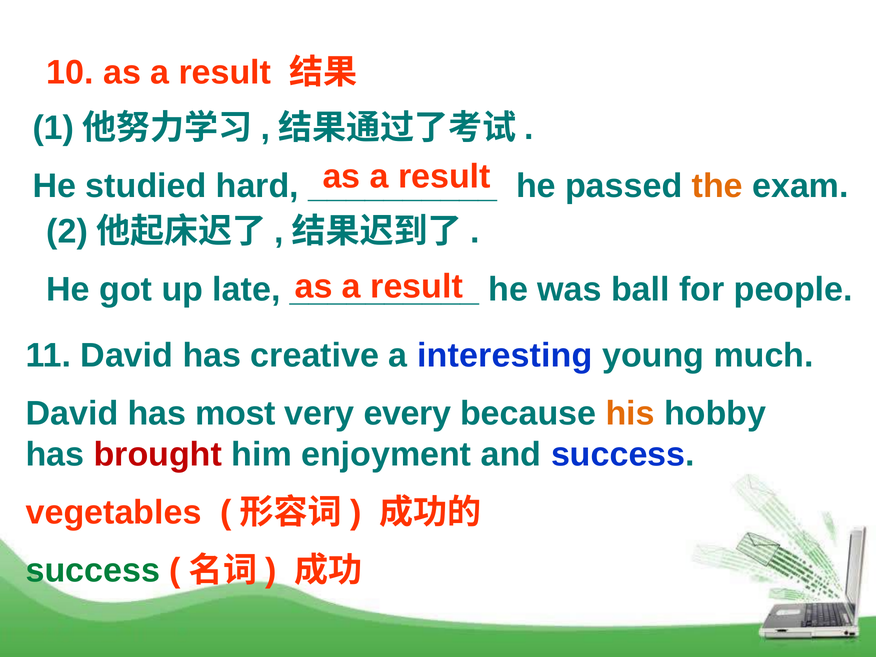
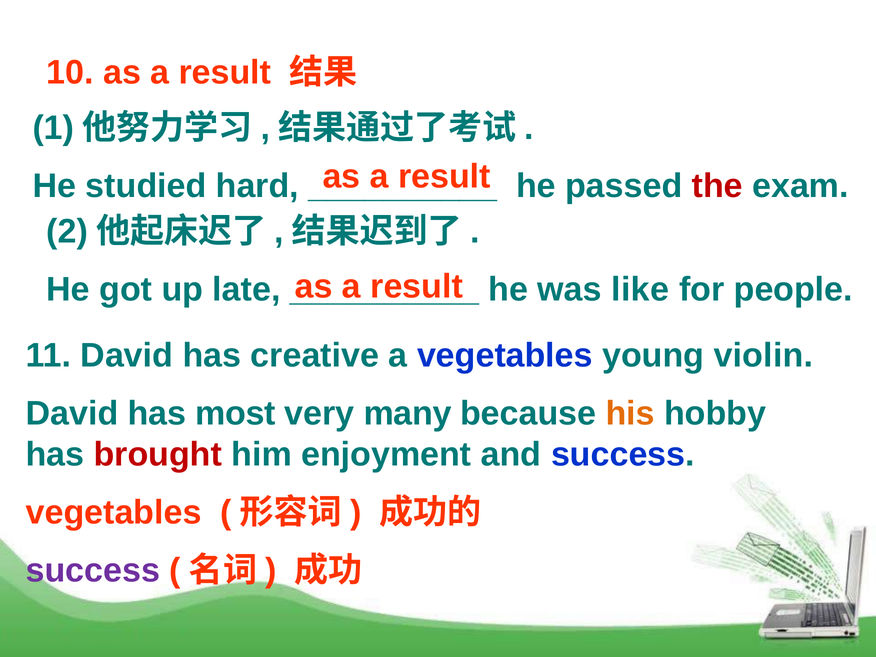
the colour: orange -> red
ball: ball -> like
a interesting: interesting -> vegetables
much: much -> violin
every: every -> many
success at (93, 570) colour: green -> purple
